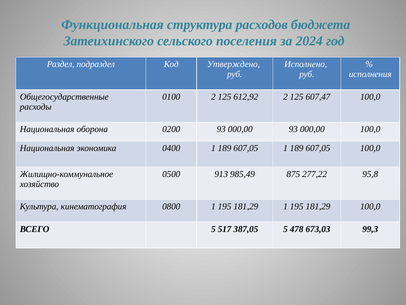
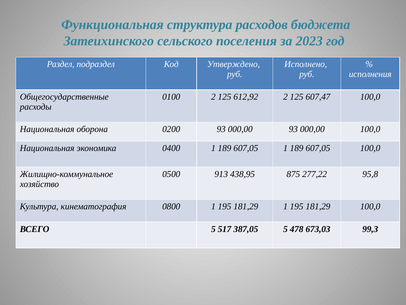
2024: 2024 -> 2023
985,49: 985,49 -> 438,95
